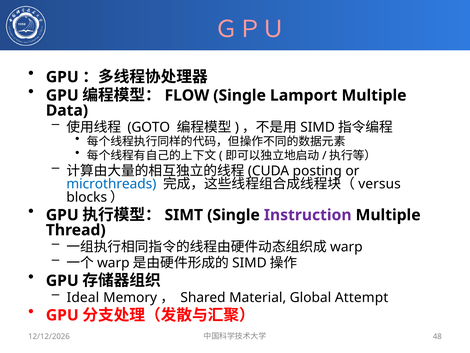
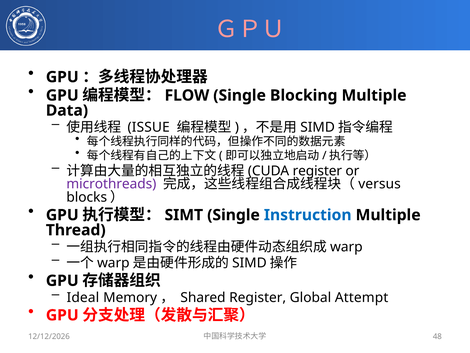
Lamport: Lamport -> Blocking
GOTO: GOTO -> ISSUE
posting at (317, 171): posting -> register
microthreads colour: blue -> purple
Instruction colour: purple -> blue
Shared Material: Material -> Register
